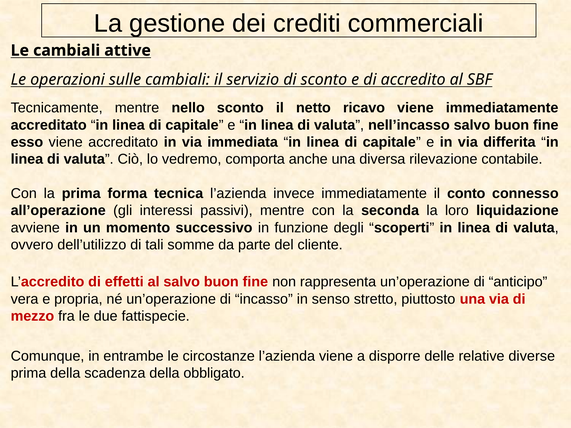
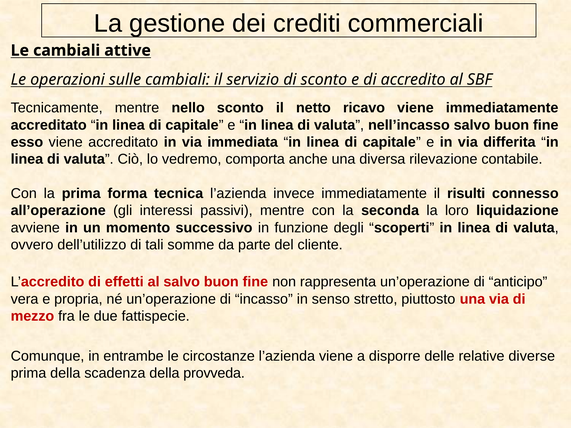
conto: conto -> risulti
obbligato: obbligato -> provveda
